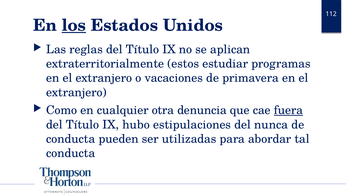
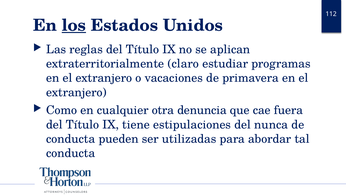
estos: estos -> claro
fuera underline: present -> none
hubo: hubo -> tiene
